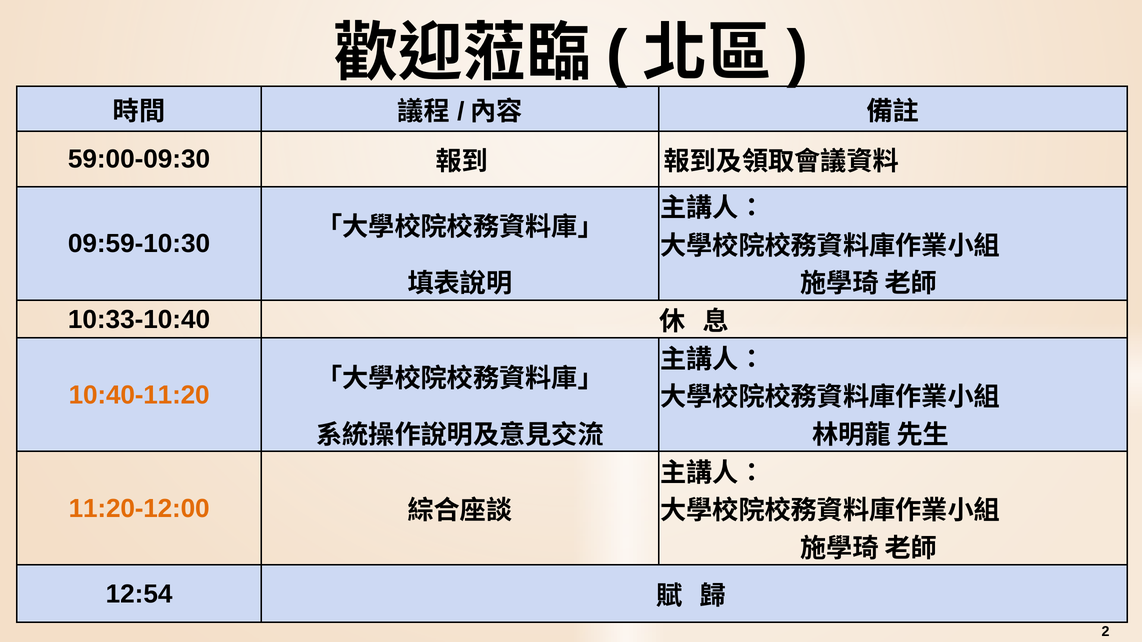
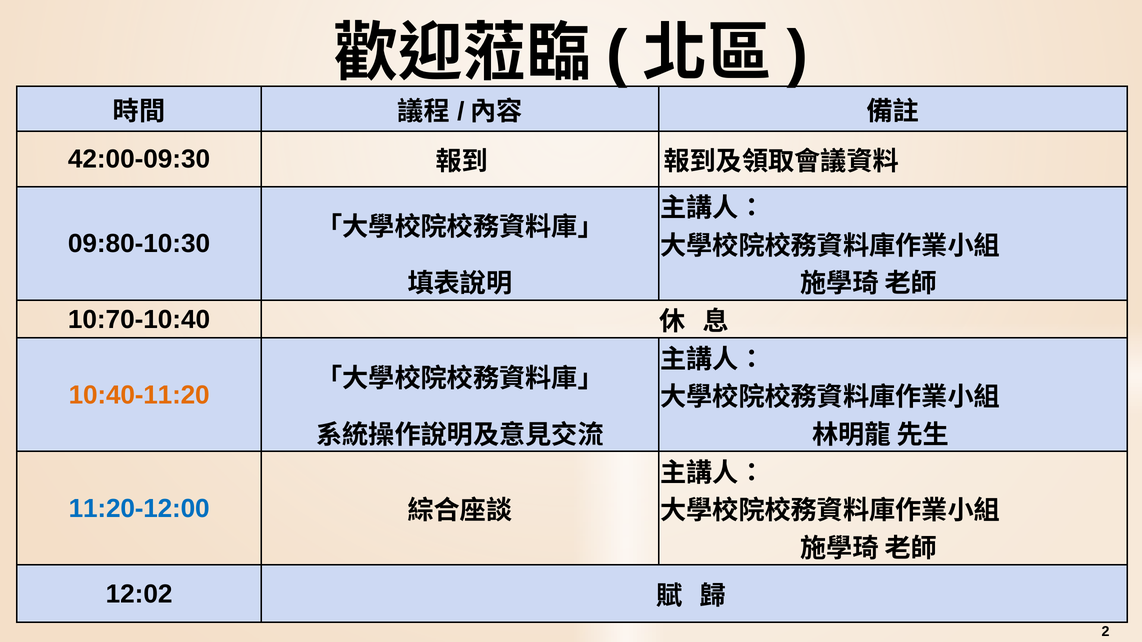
59:00-09:30: 59:00-09:30 -> 42:00-09:30
09:59-10:30: 09:59-10:30 -> 09:80-10:30
10:33-10:40: 10:33-10:40 -> 10:70-10:40
11:20-12:00 colour: orange -> blue
12:54: 12:54 -> 12:02
